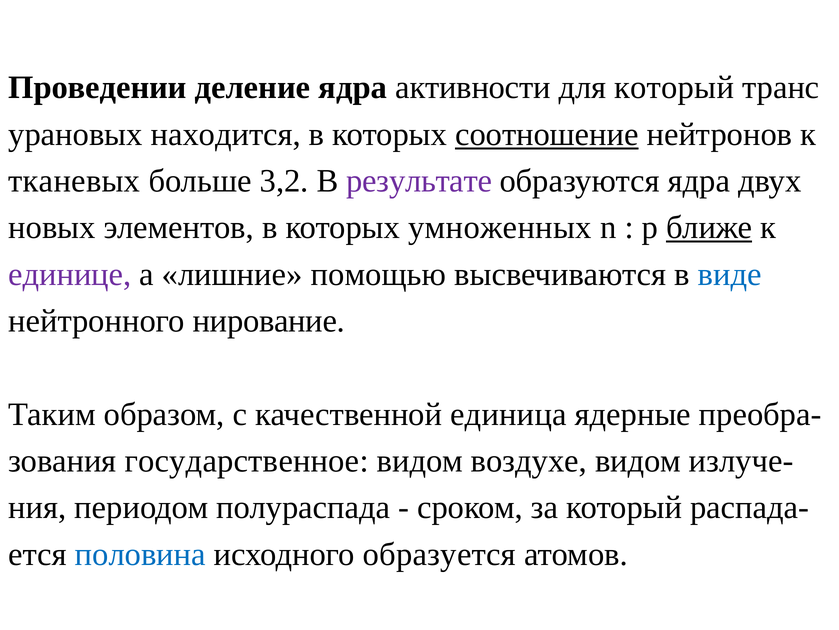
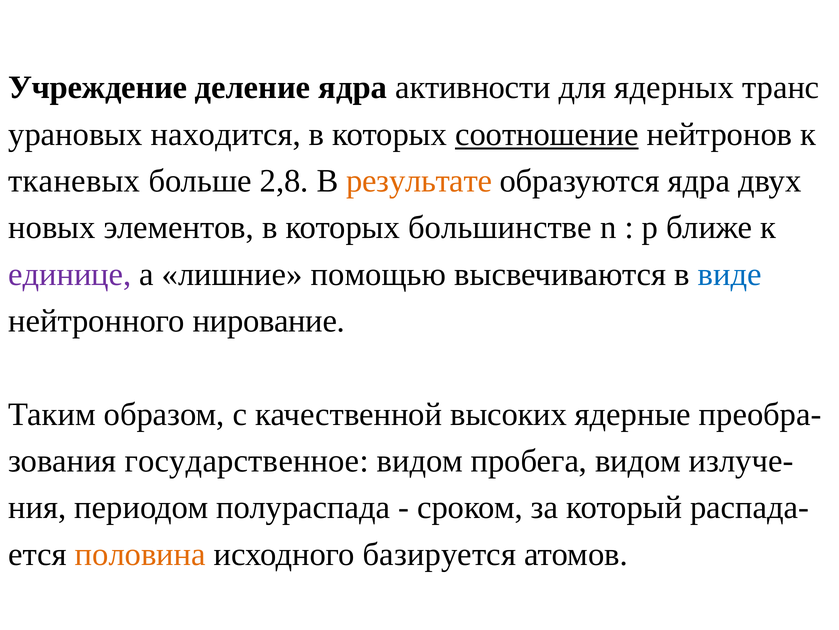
Проведении: Проведении -> Учреждение
для который: который -> ядерных
3,2: 3,2 -> 2,8
результате colour: purple -> orange
умноженных: умноженных -> большинстве
ближе underline: present -> none
единица: единица -> высоких
воздухе: воздухе -> пробега
половина colour: blue -> orange
образуется: образуется -> базируется
